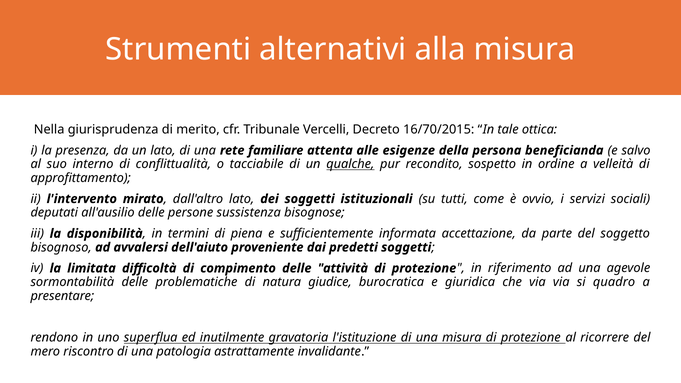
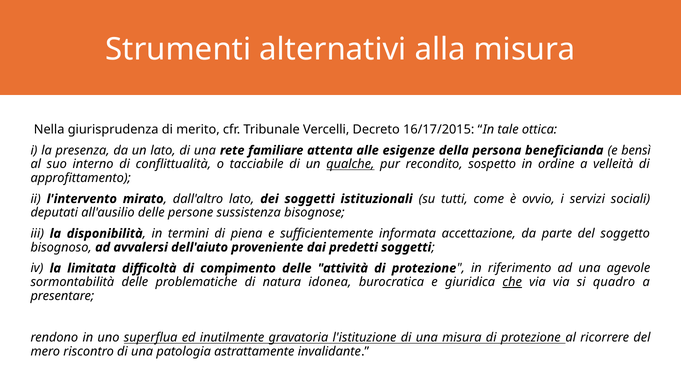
16/70/2015: 16/70/2015 -> 16/17/2015
salvo: salvo -> bensì
giudice: giudice -> idonea
che underline: none -> present
